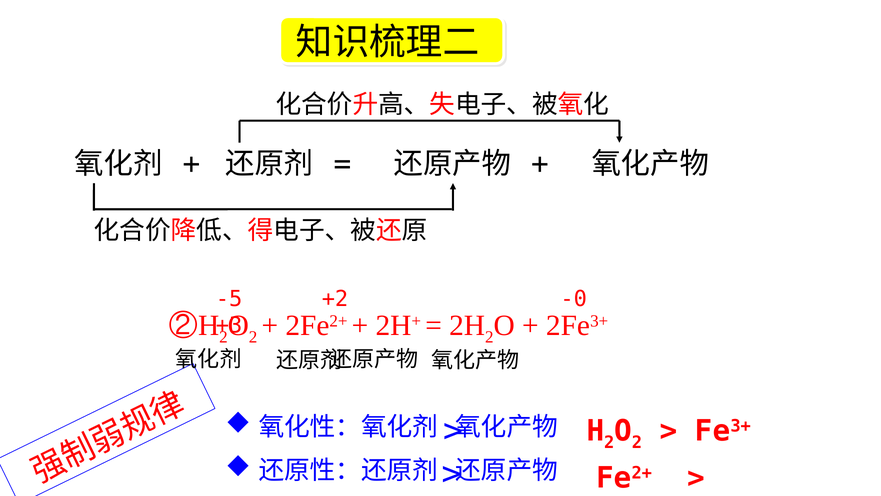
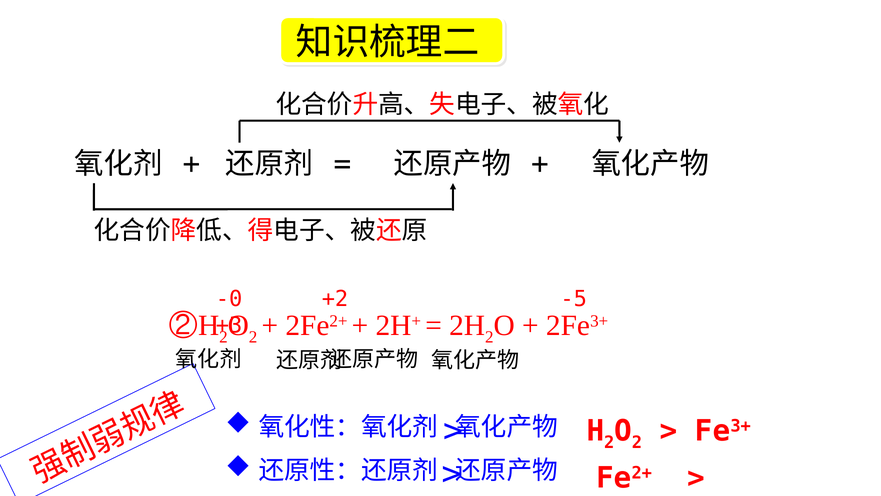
-5: -5 -> -0
-0: -0 -> -5
